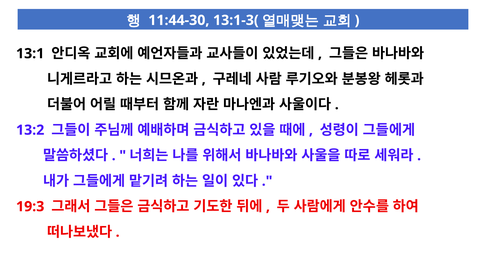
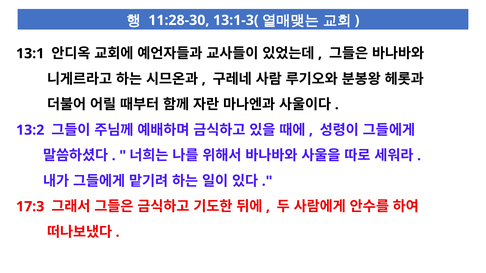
11:44-30: 11:44-30 -> 11:28-30
19:3: 19:3 -> 17:3
